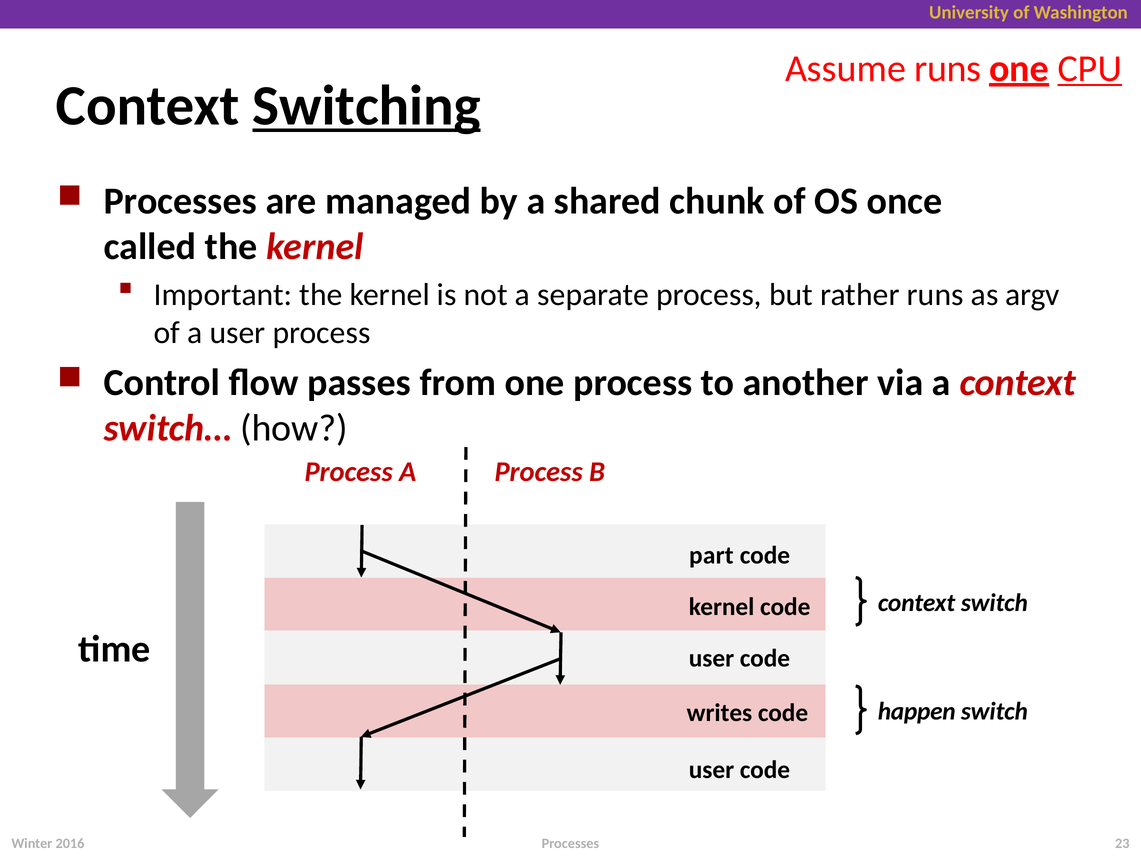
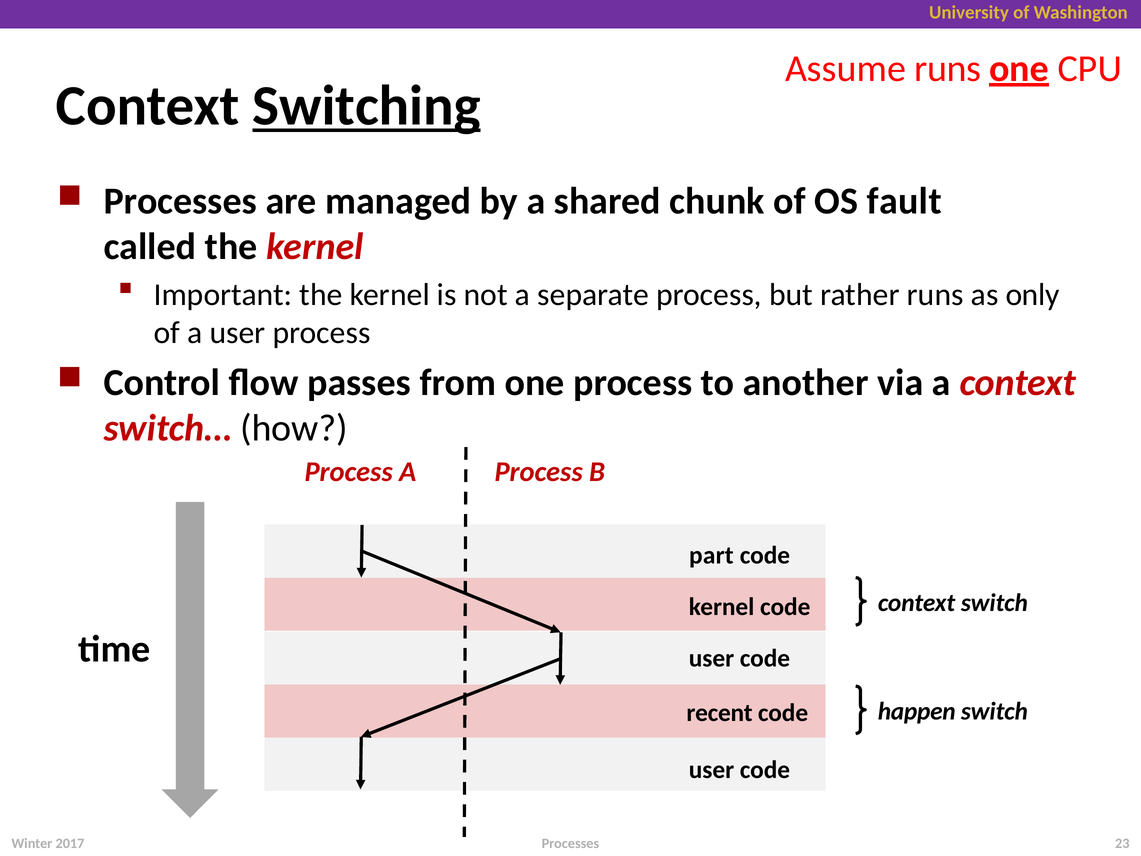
CPU underline: present -> none
once: once -> fault
argv: argv -> only
writes: writes -> recent
2016: 2016 -> 2017
